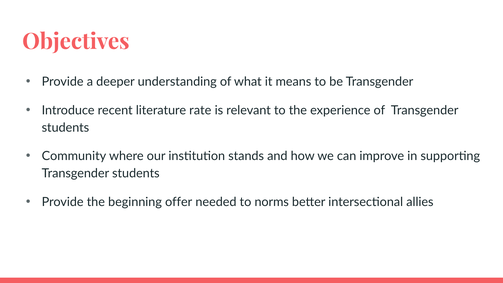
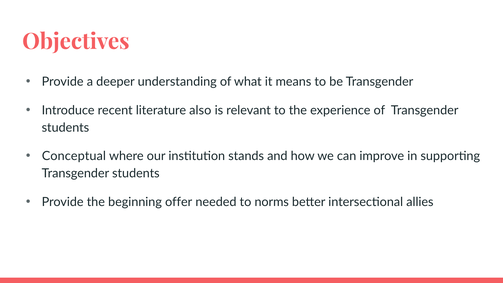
rate: rate -> also
Community: Community -> Conceptual
